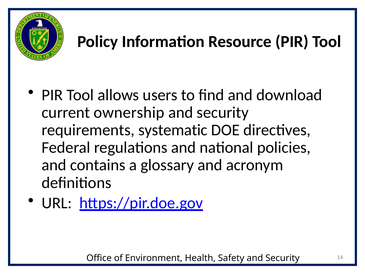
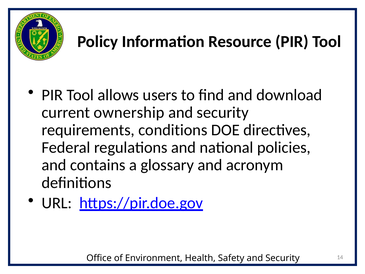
systematic: systematic -> conditions
